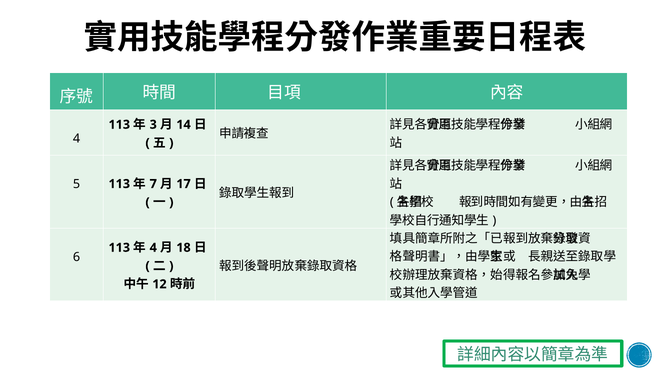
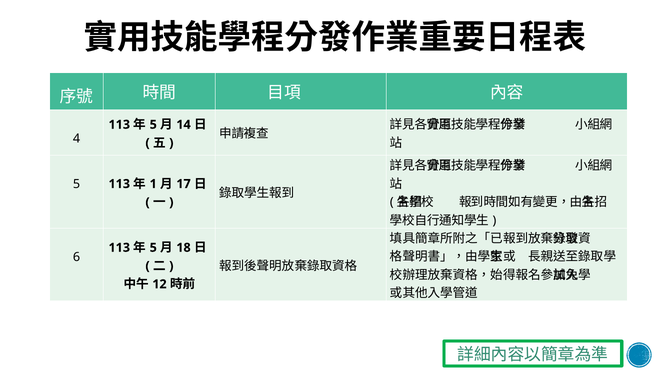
3 at (153, 125): 3 -> 5
7: 7 -> 1
4 at (153, 248): 4 -> 5
